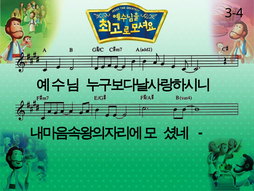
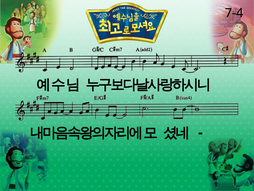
3-4: 3-4 -> 7-4
